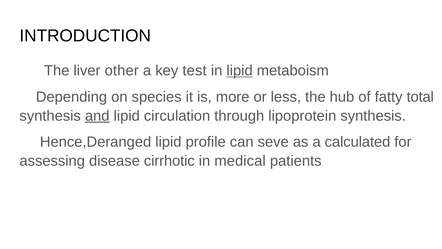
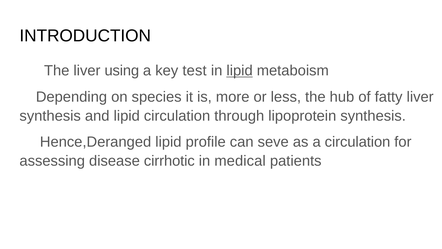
other: other -> using
fatty total: total -> liver
and underline: present -> none
a calculated: calculated -> circulation
